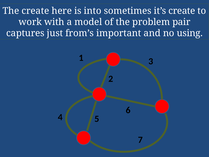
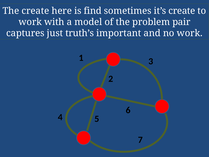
into: into -> find
from’s: from’s -> truth’s
no using: using -> work
